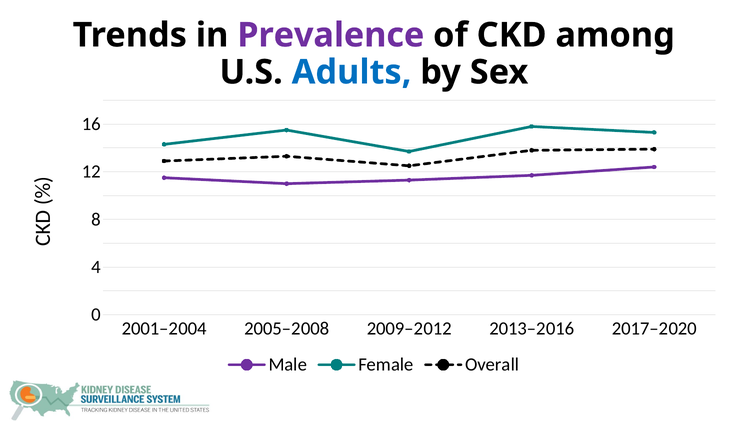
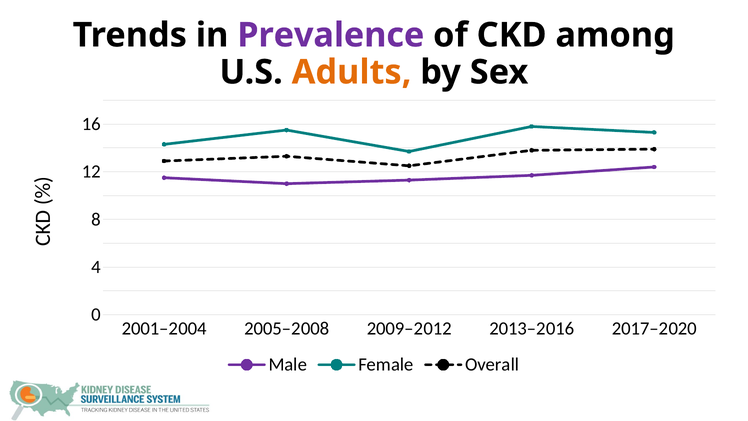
Adults colour: blue -> orange
